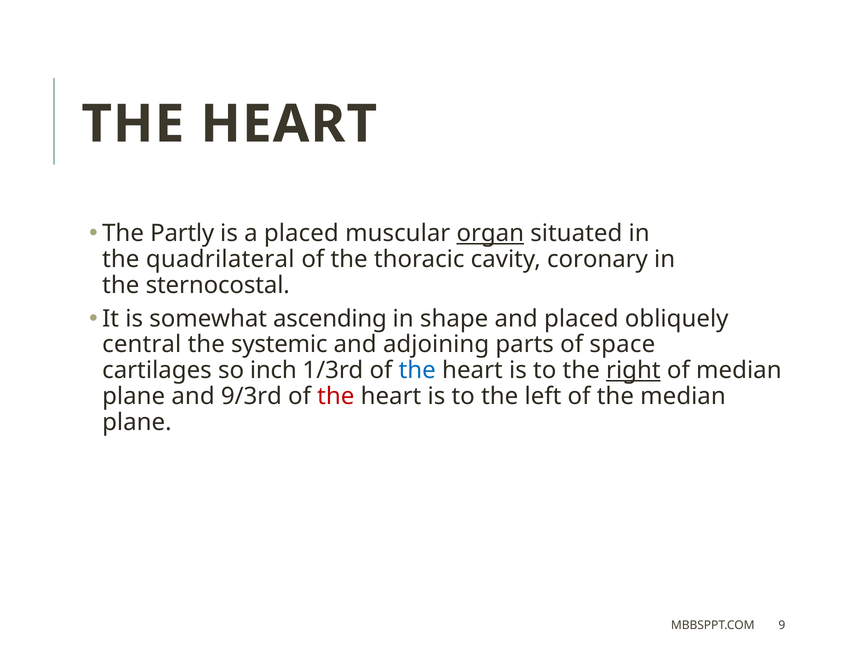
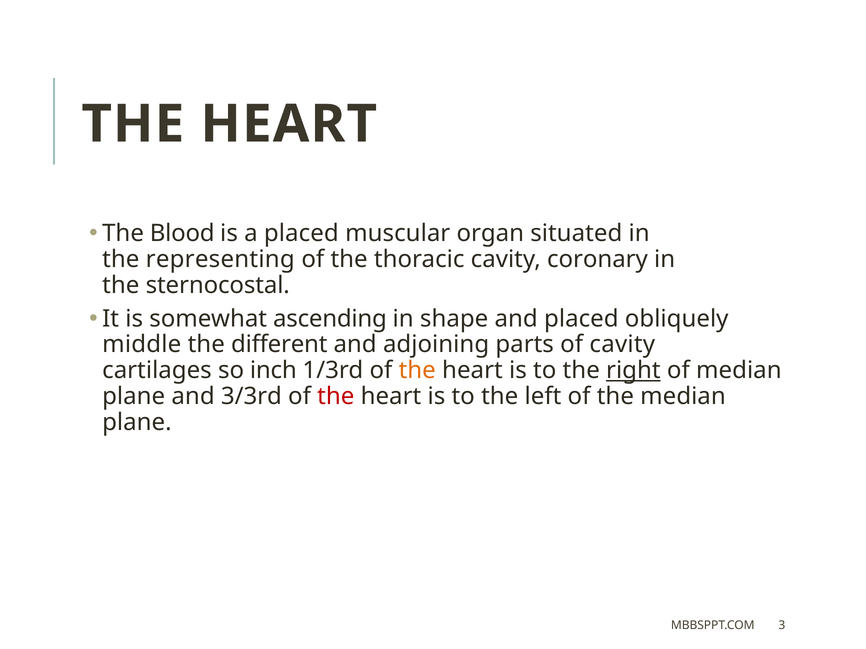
Partly: Partly -> Blood
organ underline: present -> none
quadrilateral: quadrilateral -> representing
central: central -> middle
systemic: systemic -> different
of space: space -> cavity
the at (417, 371) colour: blue -> orange
9/3rd: 9/3rd -> 3/3rd
9: 9 -> 3
